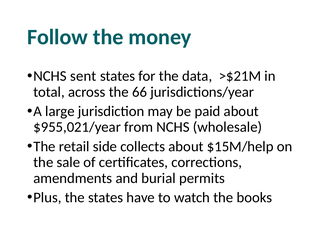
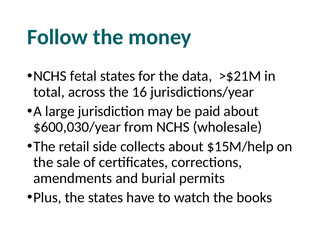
sent: sent -> fetal
66: 66 -> 16
$955,021/year: $955,021/year -> $600,030/year
